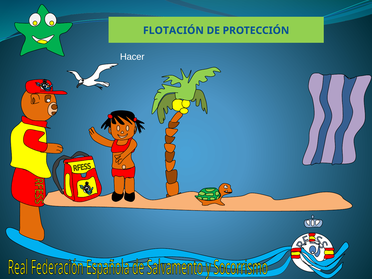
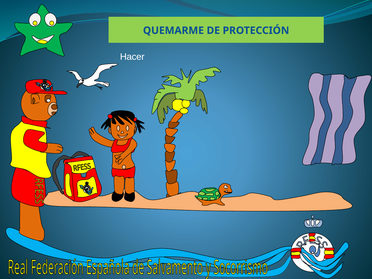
FLOTACIÓN: FLOTACIÓN -> QUEMARME
